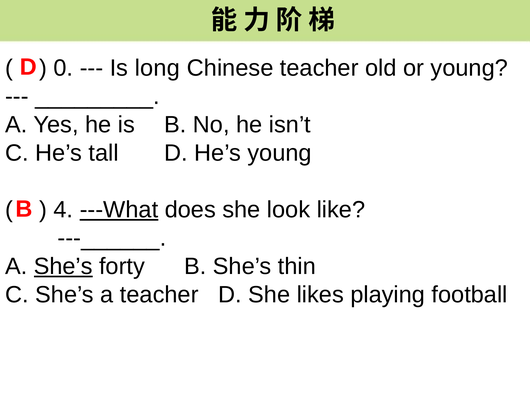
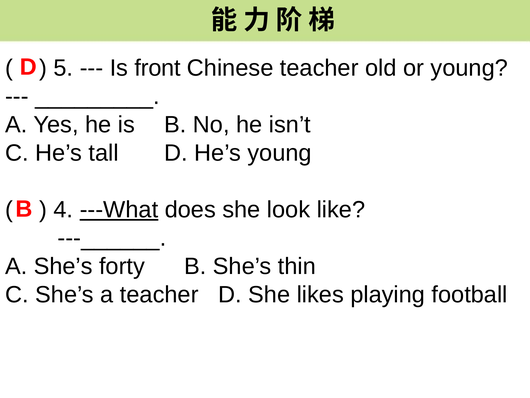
0: 0 -> 5
long: long -> front
She’s at (63, 266) underline: present -> none
